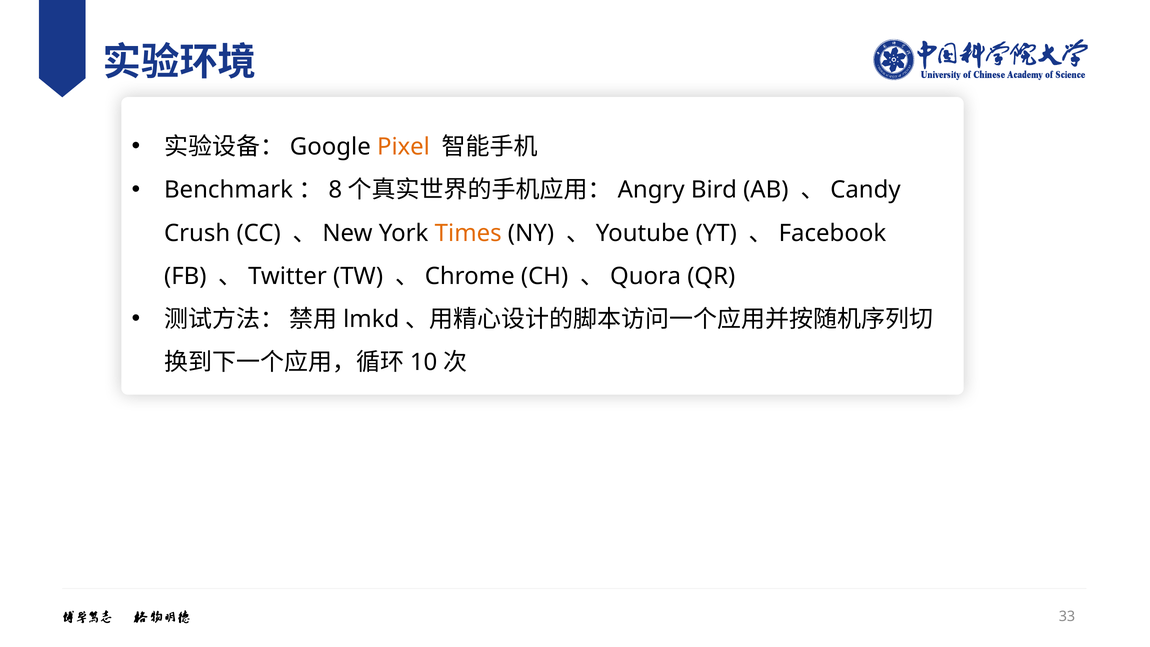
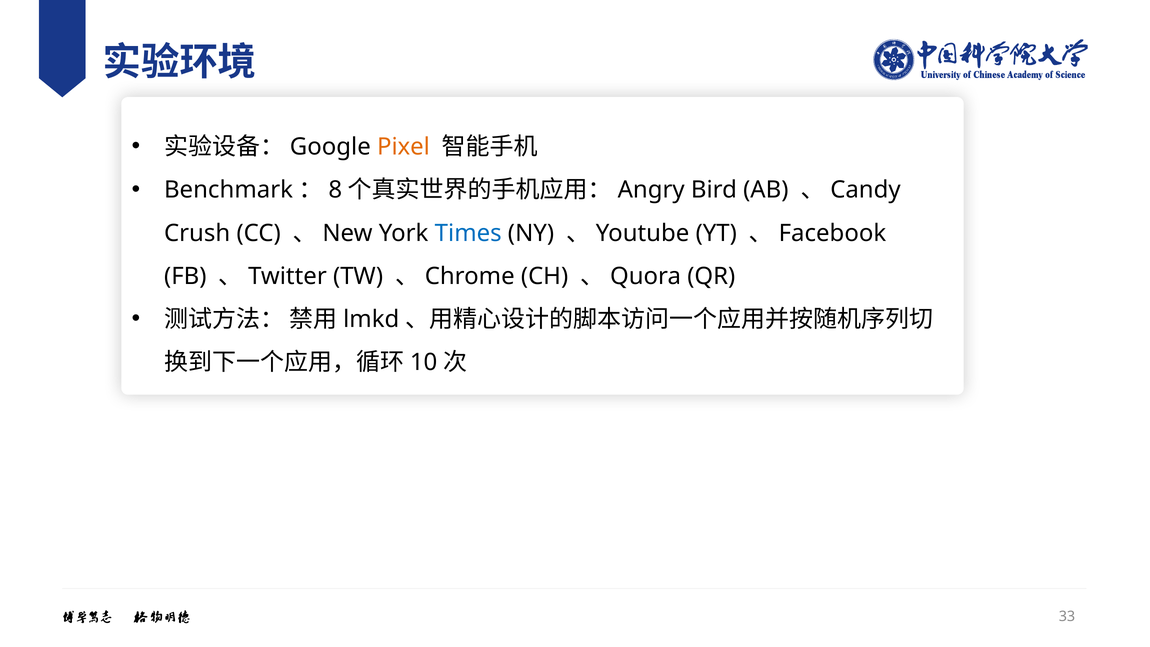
Times colour: orange -> blue
